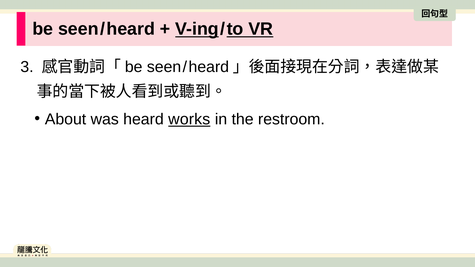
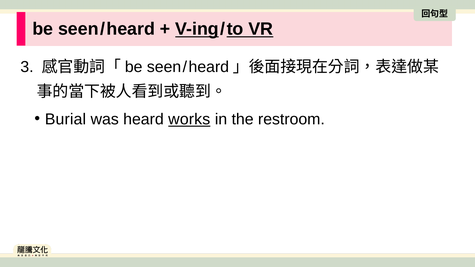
About: About -> Burial
